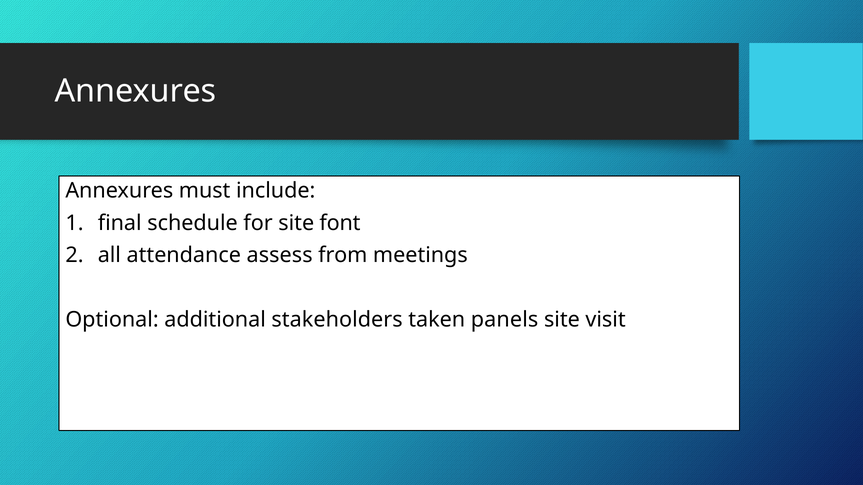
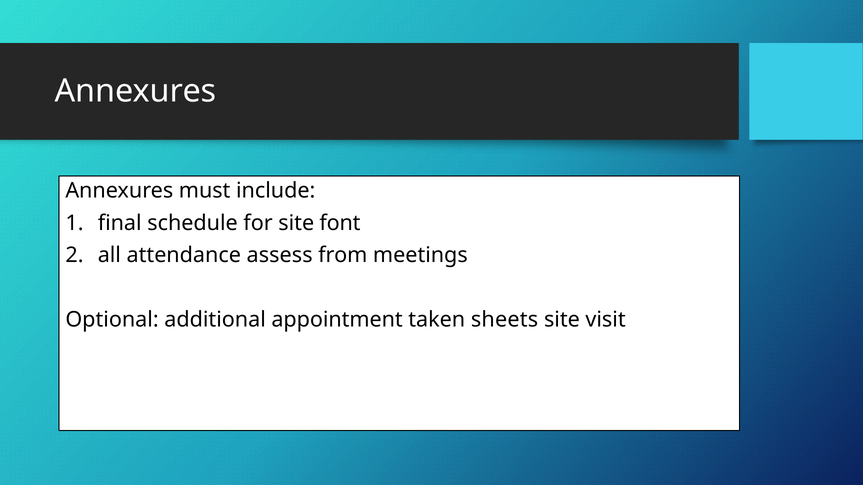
stakeholders: stakeholders -> appointment
panels: panels -> sheets
